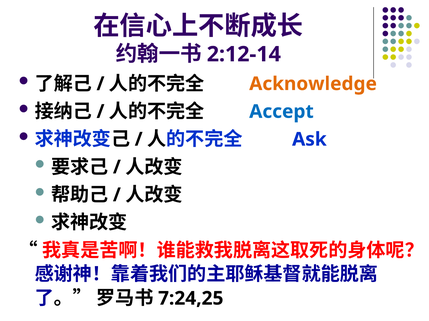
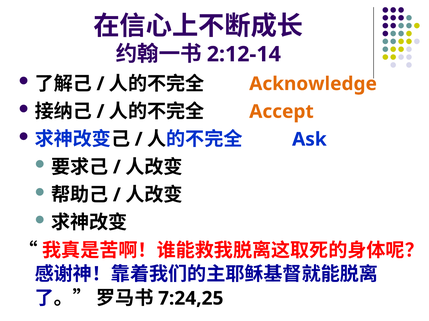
Accept colour: blue -> orange
